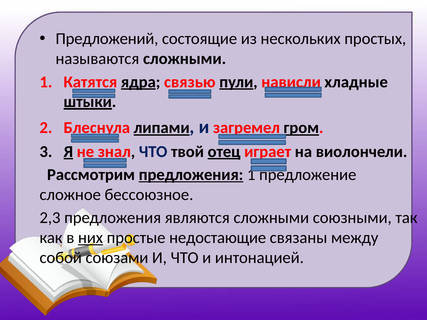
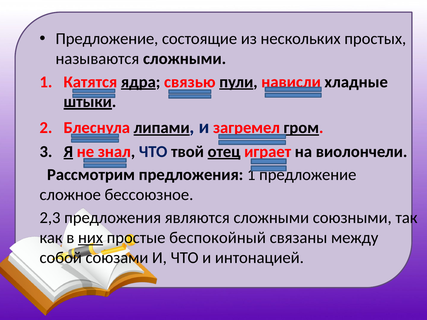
Предложений at (107, 39): Предложений -> Предложение
предложения at (191, 175) underline: present -> none
недостающие: недостающие -> беспокойный
